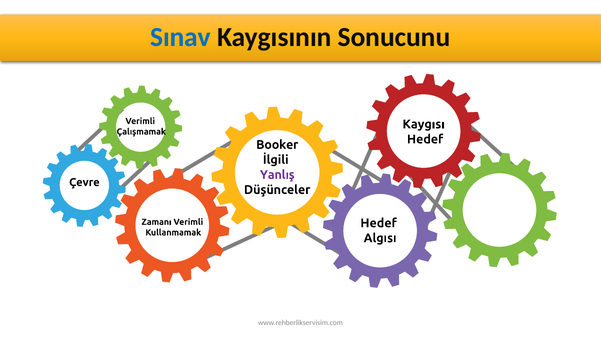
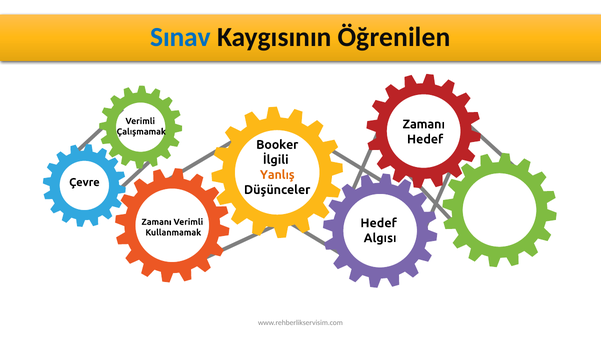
Sonucunu: Sonucunu -> Öğrenilen
Kaygısı at (424, 124): Kaygısı -> Zamanı
Yanlış colour: purple -> orange
